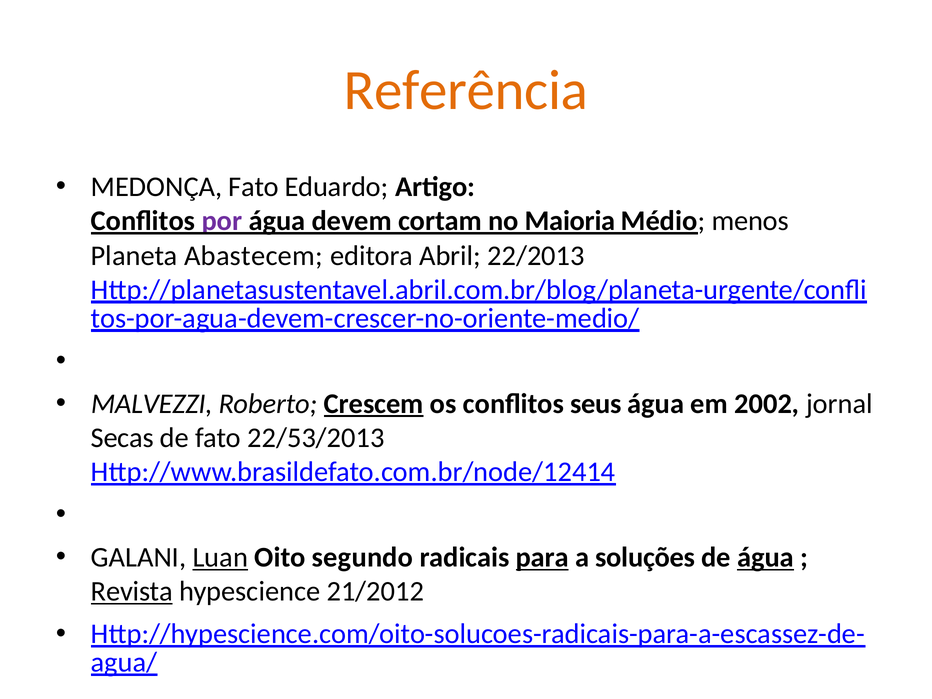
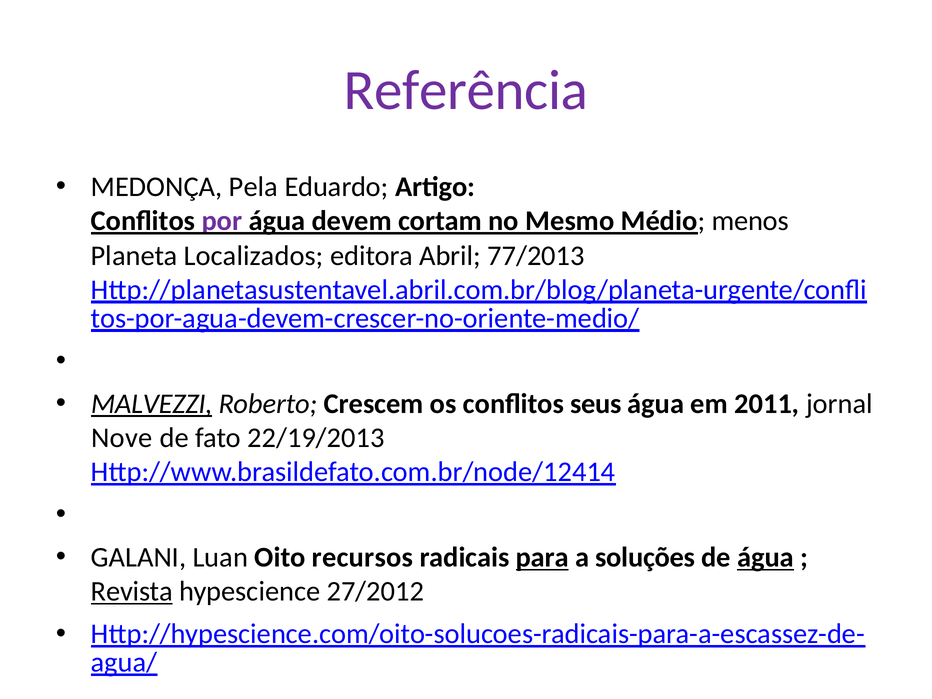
Referência colour: orange -> purple
MEDONÇA Fato: Fato -> Pela
Maioria: Maioria -> Mesmo
Abastecem: Abastecem -> Localizados
22/2013: 22/2013 -> 77/2013
MALVEZZI underline: none -> present
Crescem underline: present -> none
2002: 2002 -> 2011
Secas: Secas -> Nove
22/53/2013: 22/53/2013 -> 22/19/2013
Luan underline: present -> none
segundo: segundo -> recursos
21/2012: 21/2012 -> 27/2012
